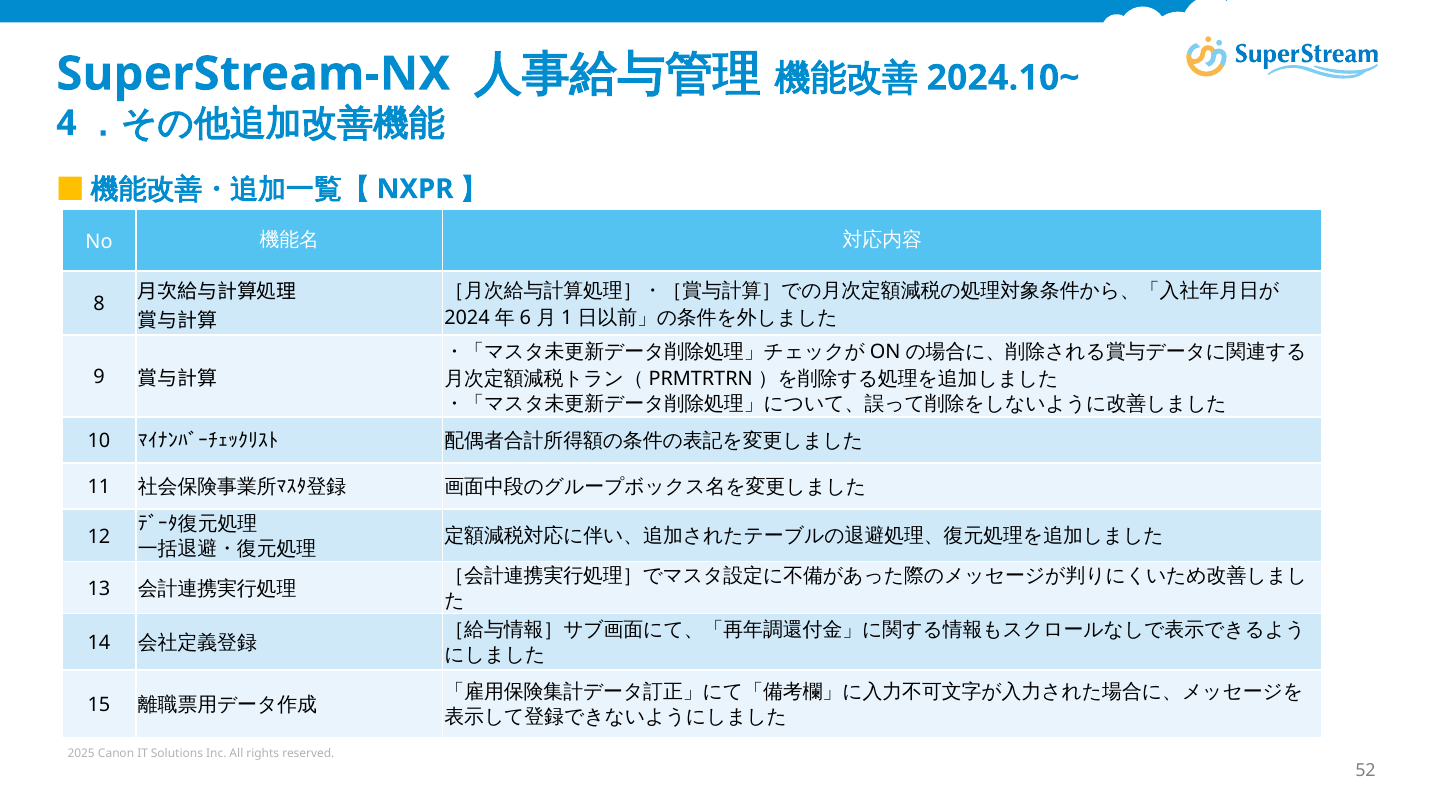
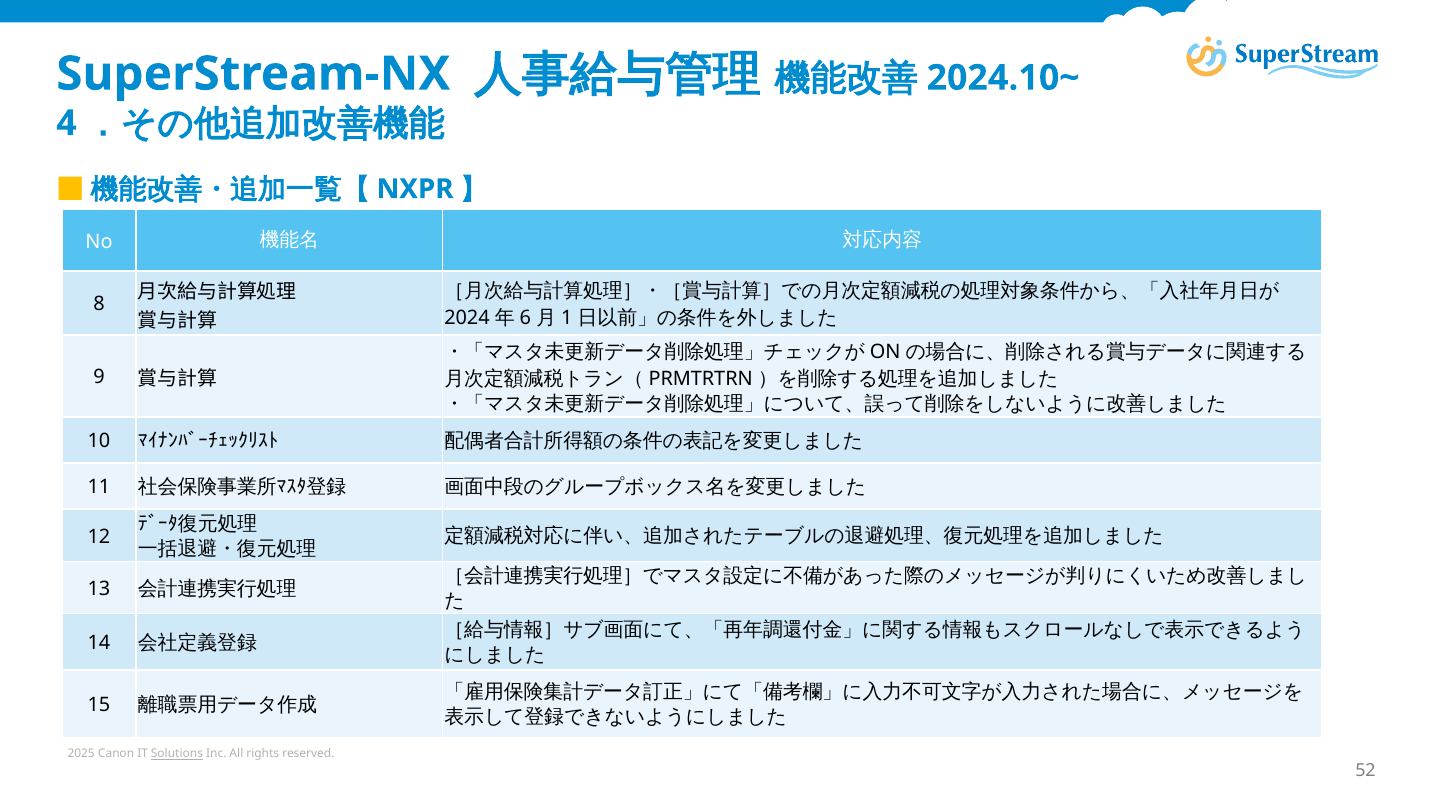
Solutions underline: none -> present
